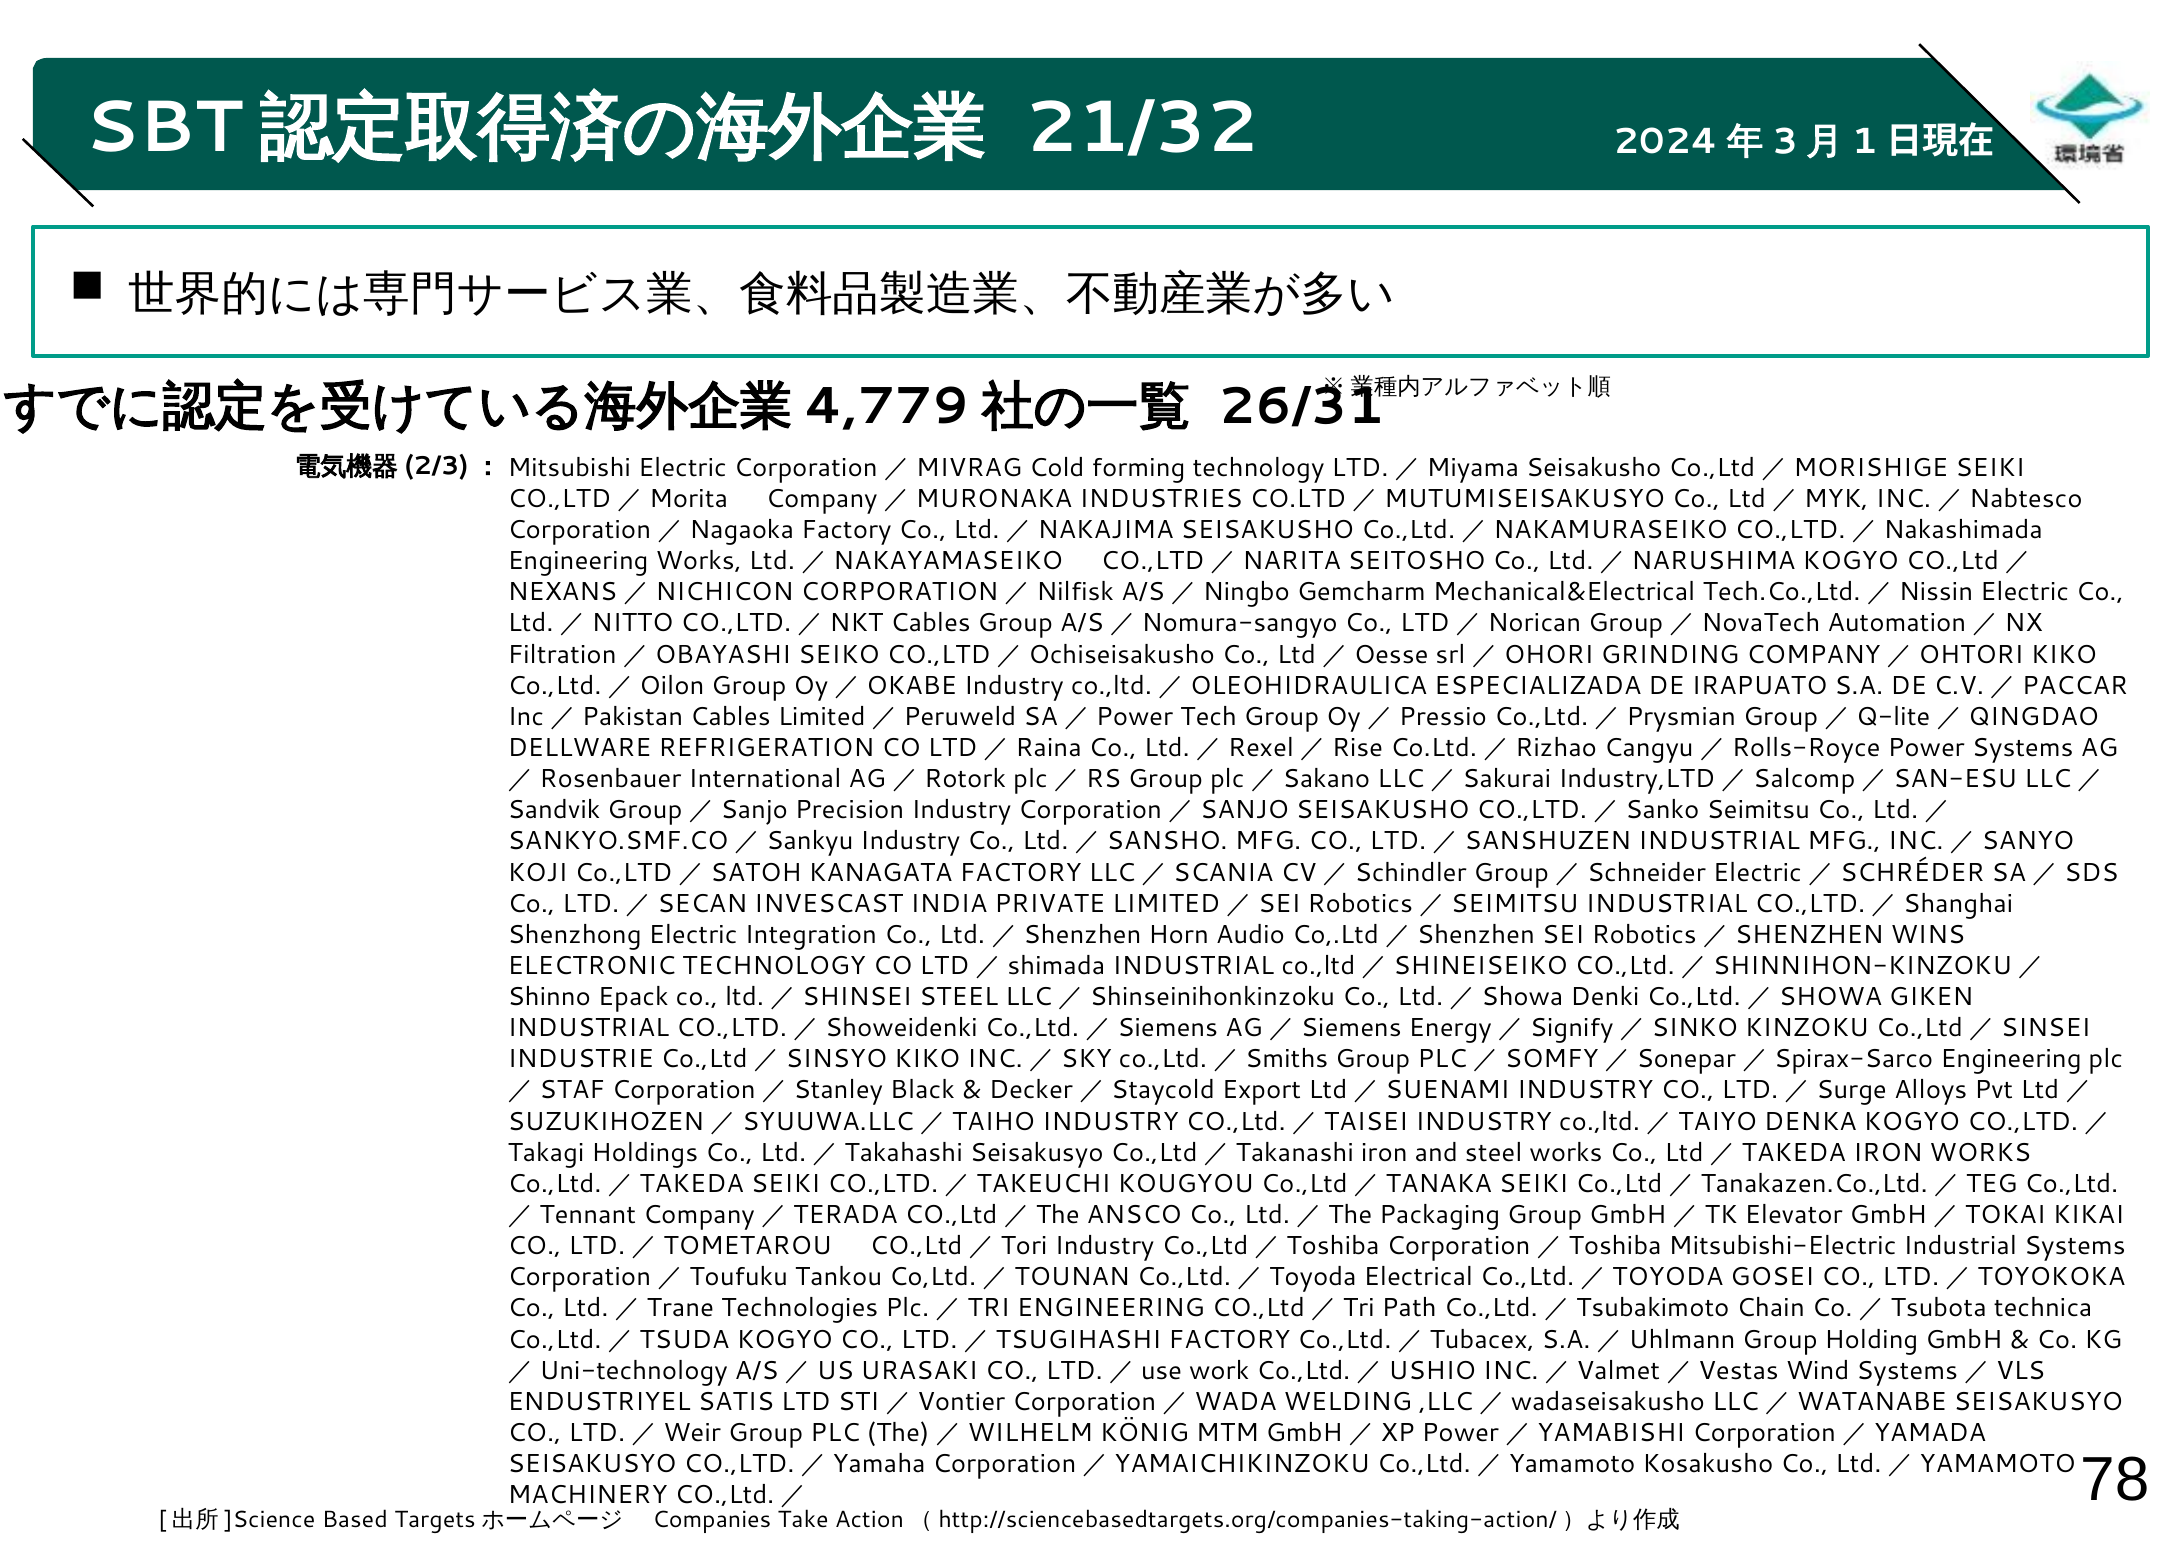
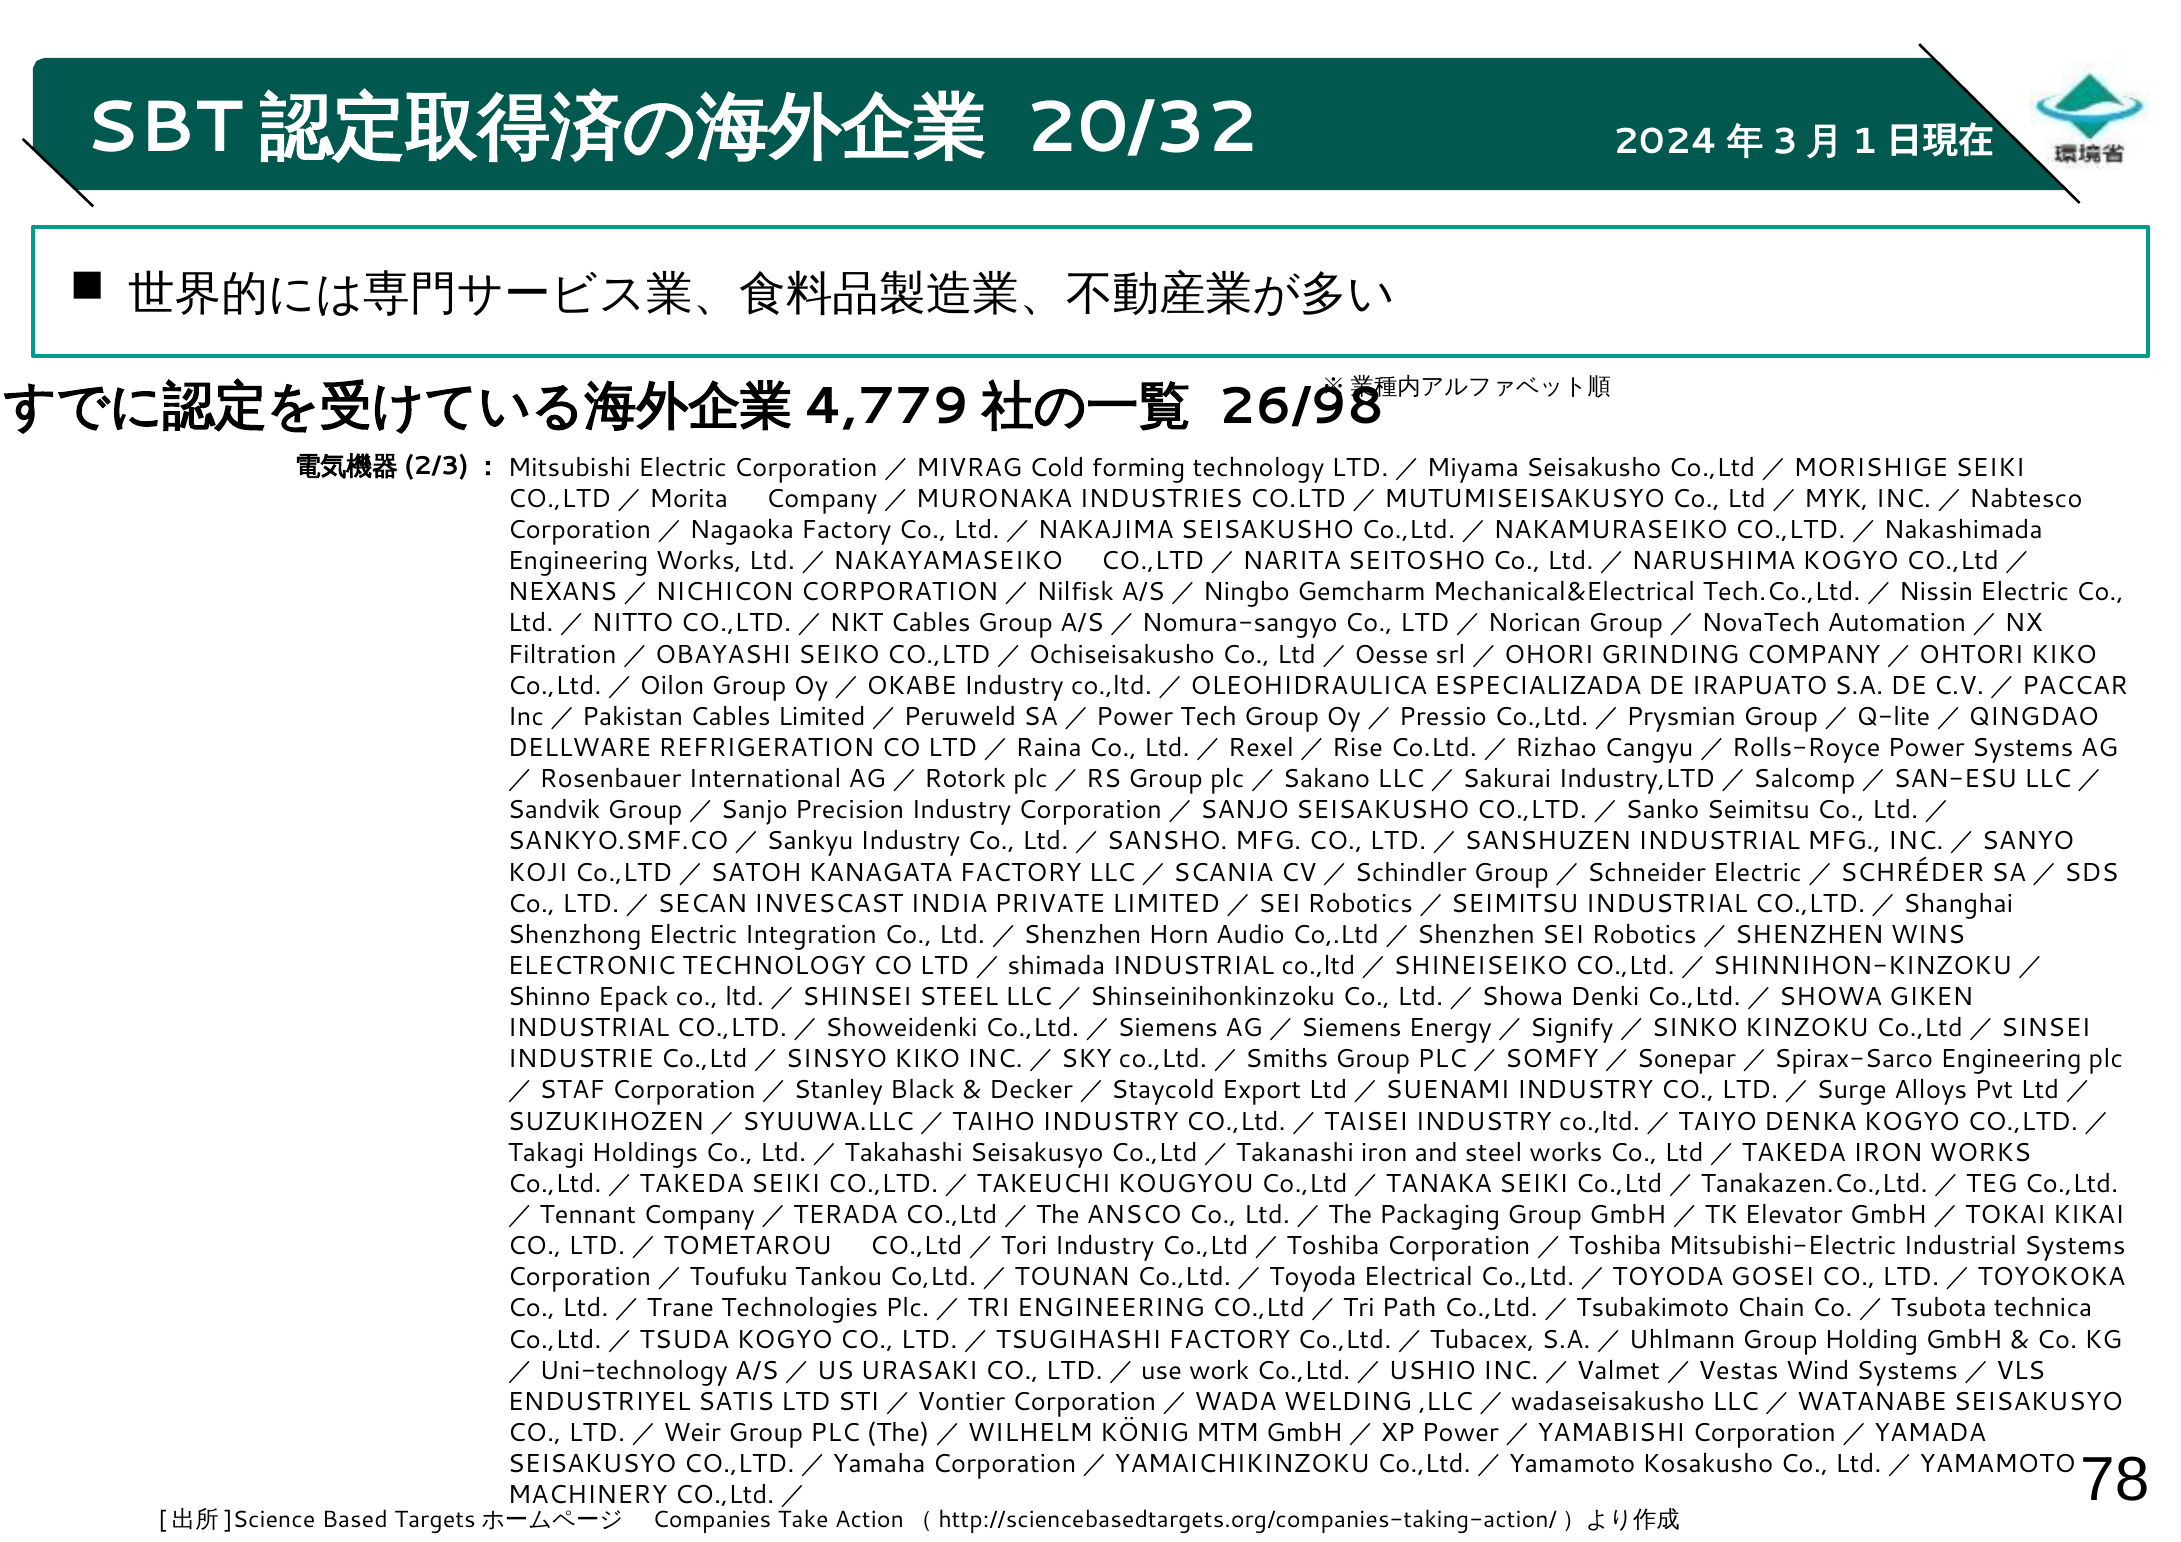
21/32: 21/32 -> 20/32
26/31: 26/31 -> 26/98
